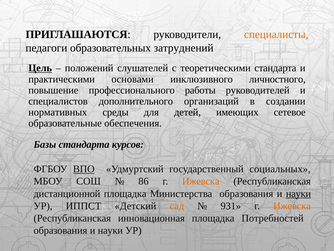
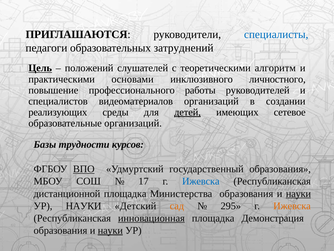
специалисты colour: orange -> blue
теоретическими стандарта: стандарта -> алгоритм
дополнительного: дополнительного -> видеоматериалов
нормативных: нормативных -> реализующих
детей underline: none -> present
образовательные обеспечения: обеспечения -> организаций
Базы стандарта: стандарта -> трудности
государственный социальных: социальных -> образования
86: 86 -> 17
Ижевска at (201, 181) colour: orange -> blue
УР ИППСТ: ИППСТ -> НАУКИ
931: 931 -> 295
инновационная underline: none -> present
Потребностей: Потребностей -> Демонстрация
науки at (110, 230) underline: none -> present
